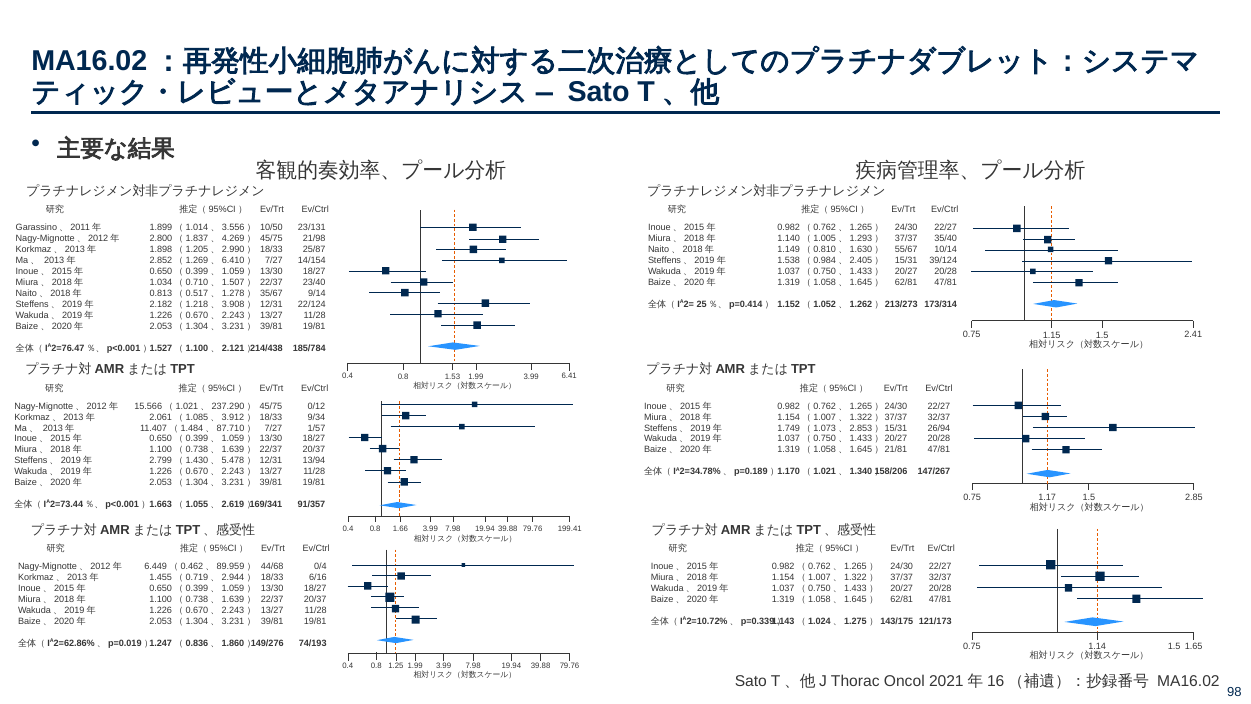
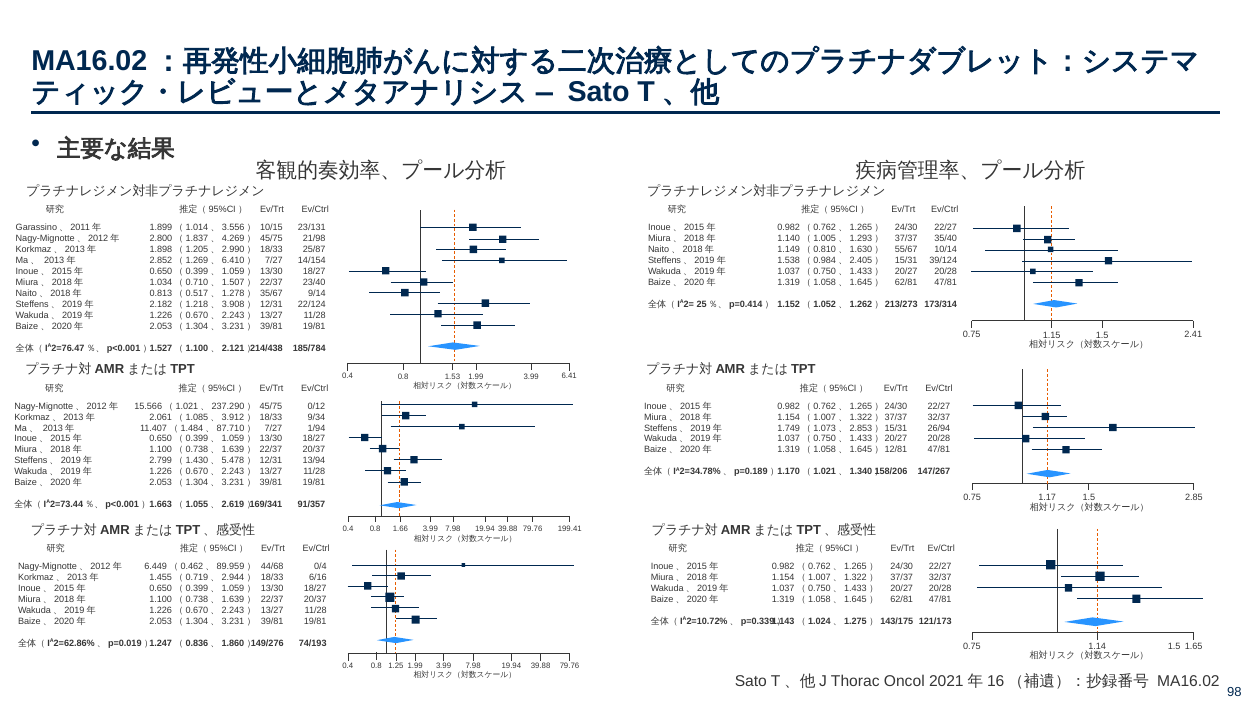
10/50: 10/50 -> 10/15
1/57: 1/57 -> 1/94
21/81: 21/81 -> 12/81
